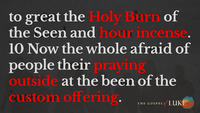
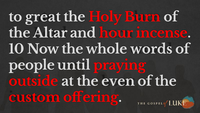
Seen: Seen -> Altar
afraid: afraid -> words
their: their -> until
been: been -> even
